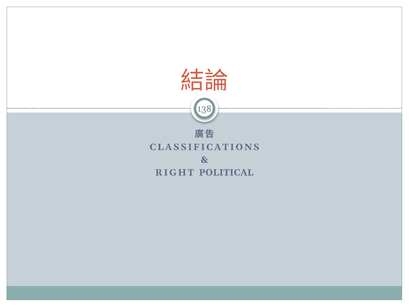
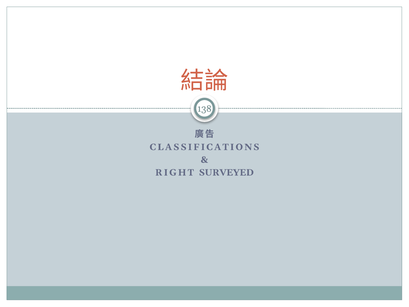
POLITICAL: POLITICAL -> SURVEYED
